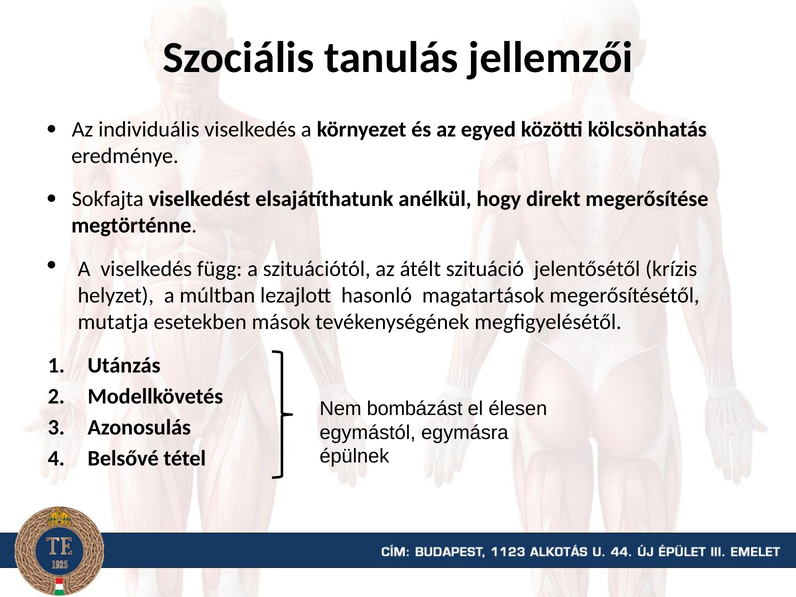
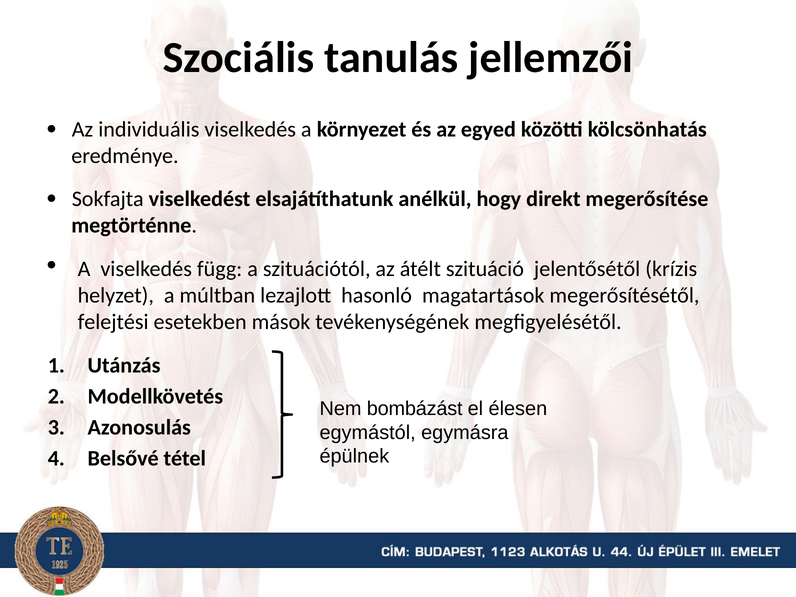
mutatja: mutatja -> felejtési
